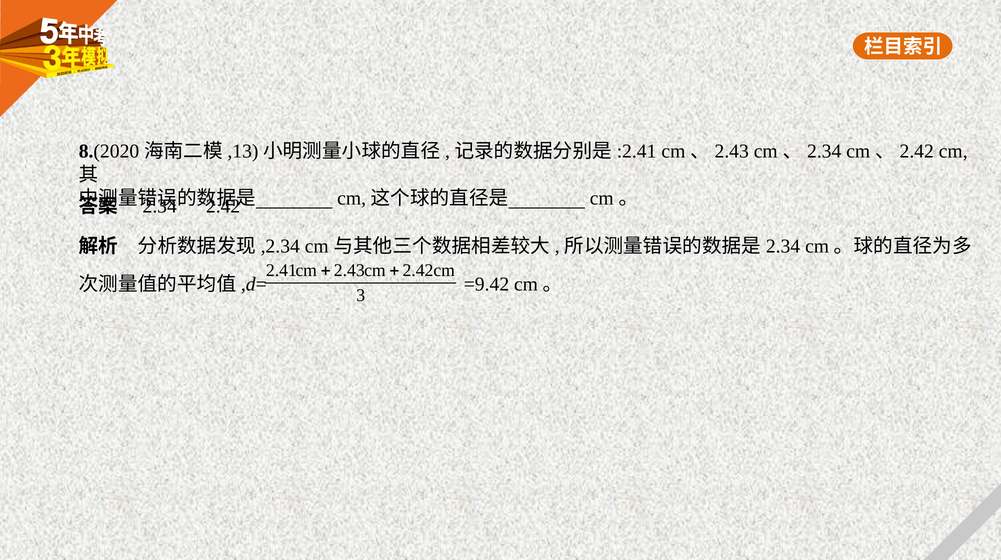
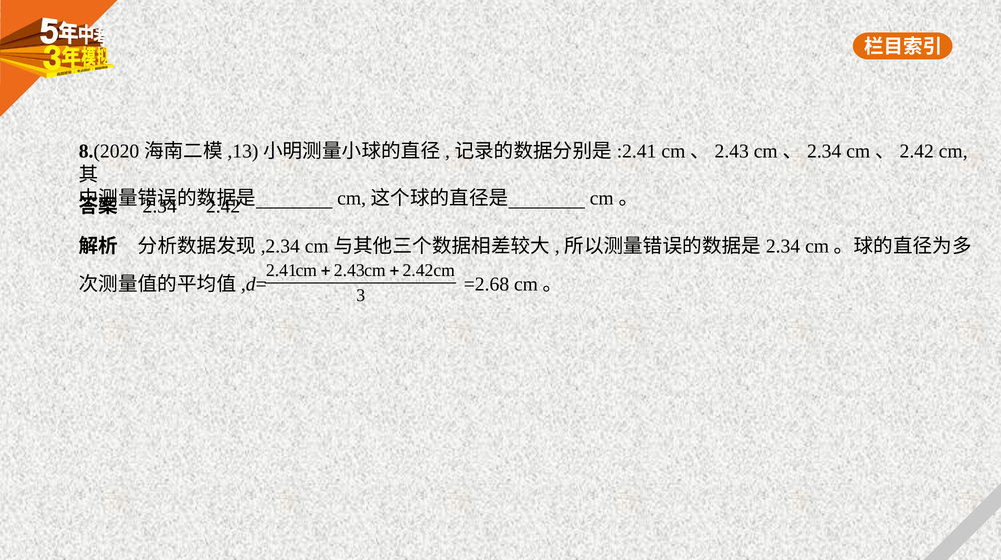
=9.42: =9.42 -> =2.68
